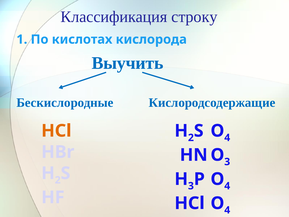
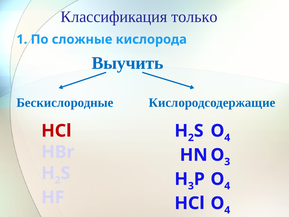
строку: строку -> только
кислотах: кислотах -> сложные
НСl at (56, 131) colour: orange -> red
